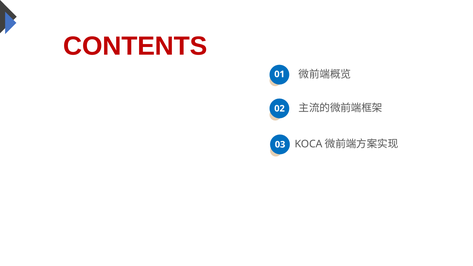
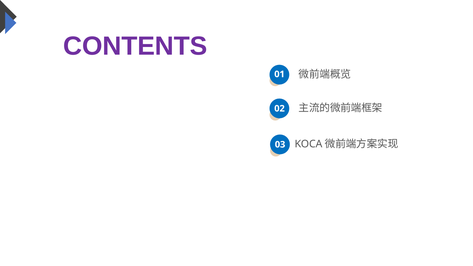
CONTENTS colour: red -> purple
